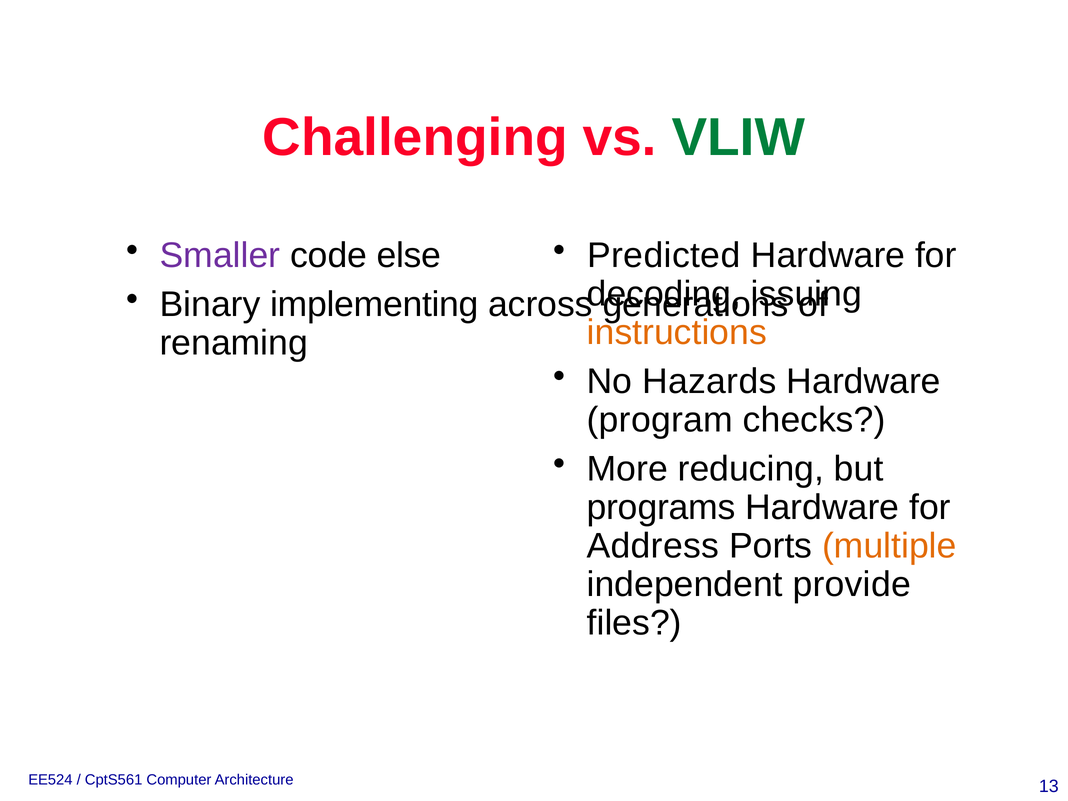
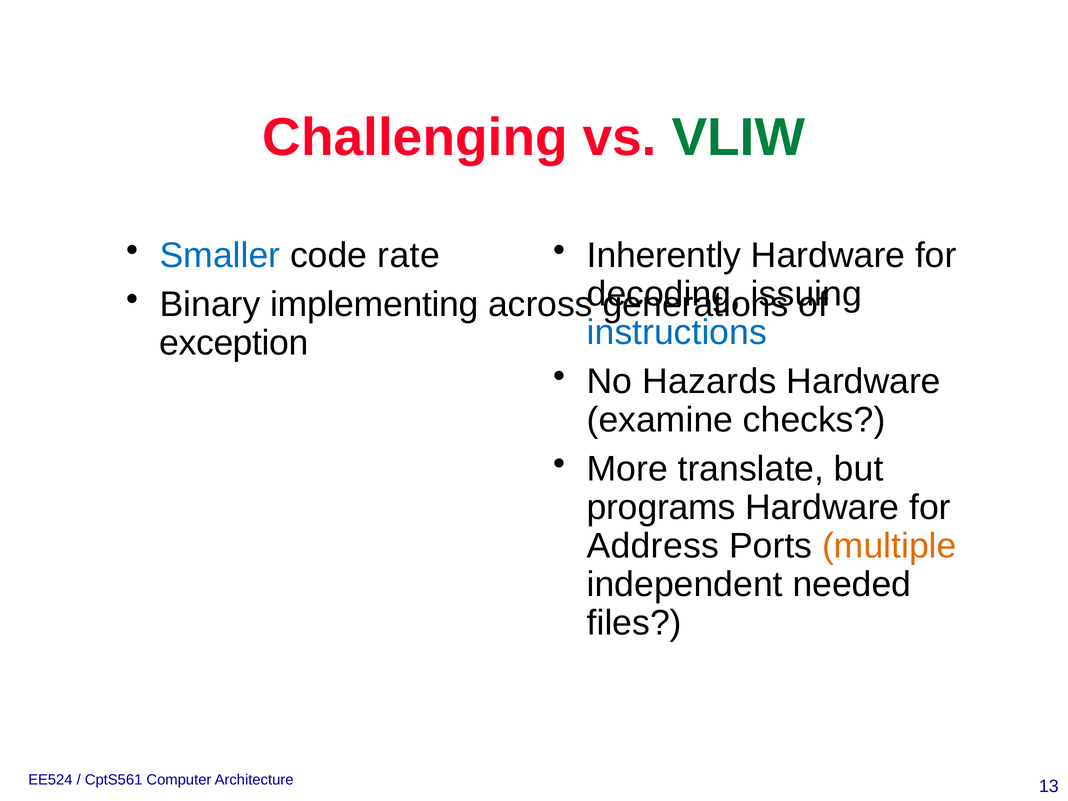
Smaller colour: purple -> blue
else: else -> rate
Predicted: Predicted -> Inherently
instructions colour: orange -> blue
renaming: renaming -> exception
program: program -> examine
reducing: reducing -> translate
provide: provide -> needed
